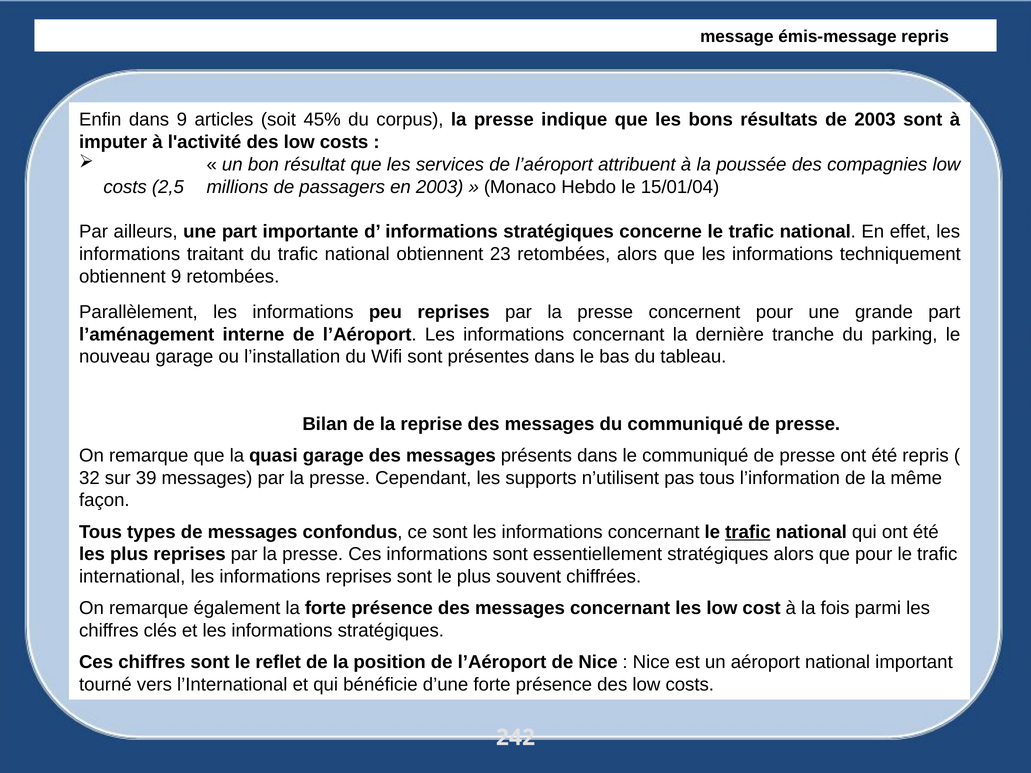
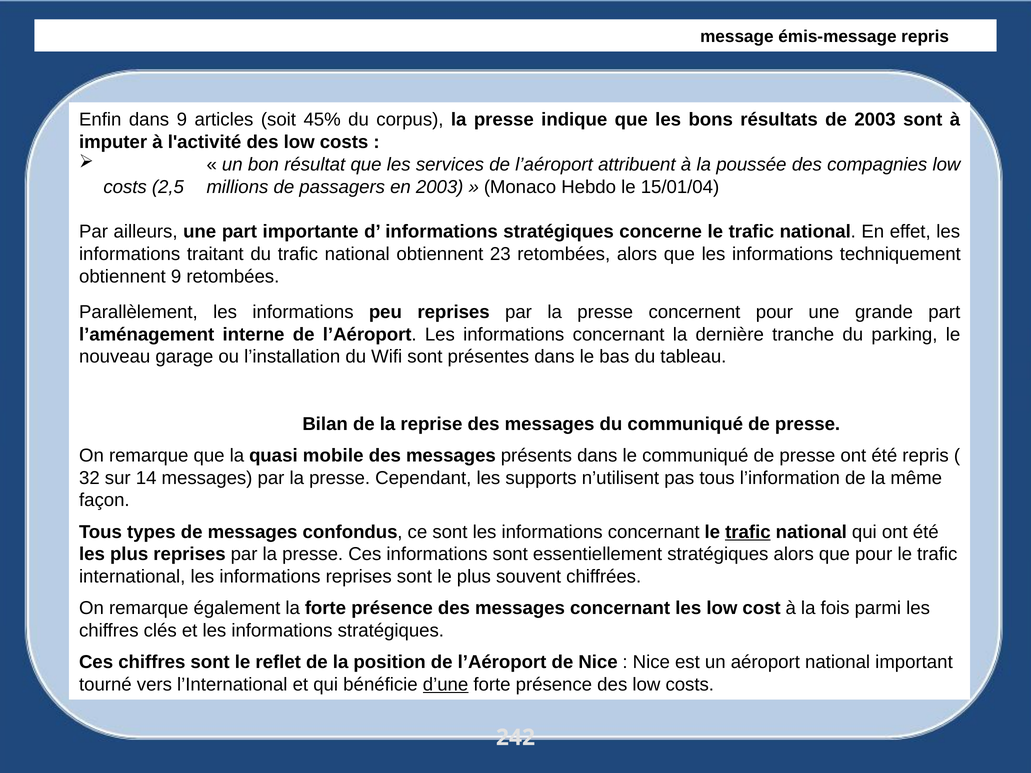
quasi garage: garage -> mobile
39: 39 -> 14
d’une underline: none -> present
